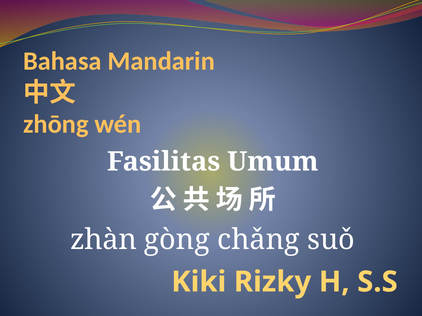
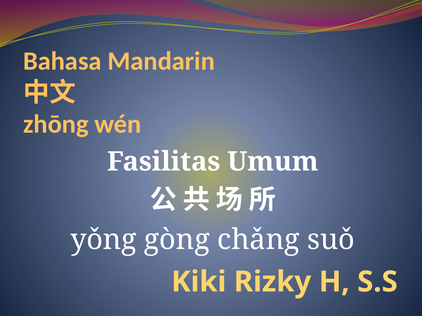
zhàn: zhàn -> yǒng
